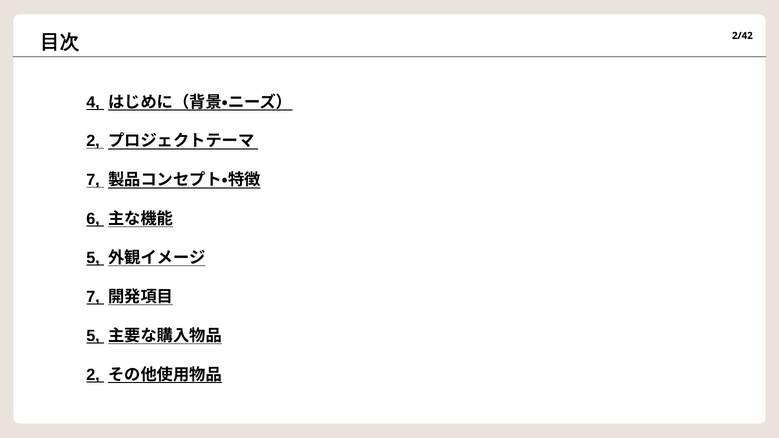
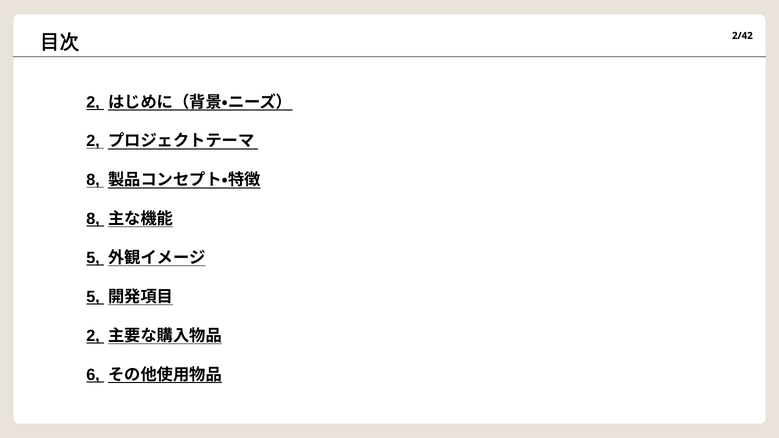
4 at (93, 102): 4 -> 2
7 at (93, 180): 7 -> 8
6 at (93, 219): 6 -> 8
7 at (93, 297): 7 -> 5
5 at (93, 336): 5 -> 2
2 at (93, 375): 2 -> 6
